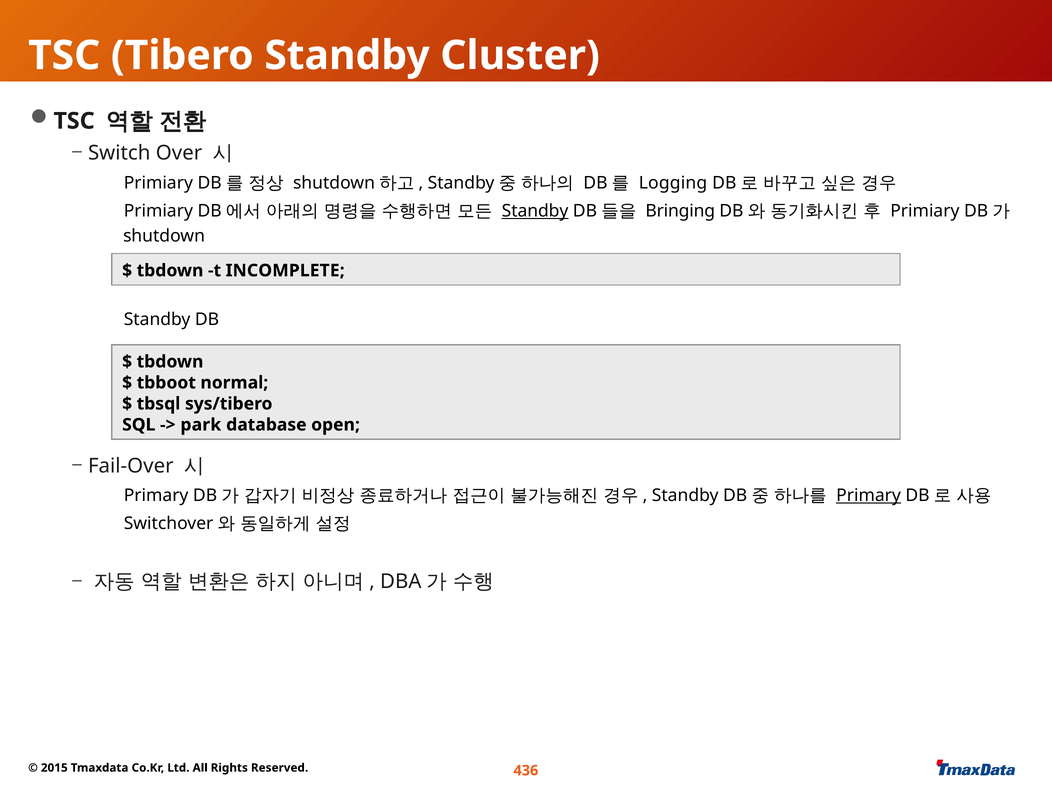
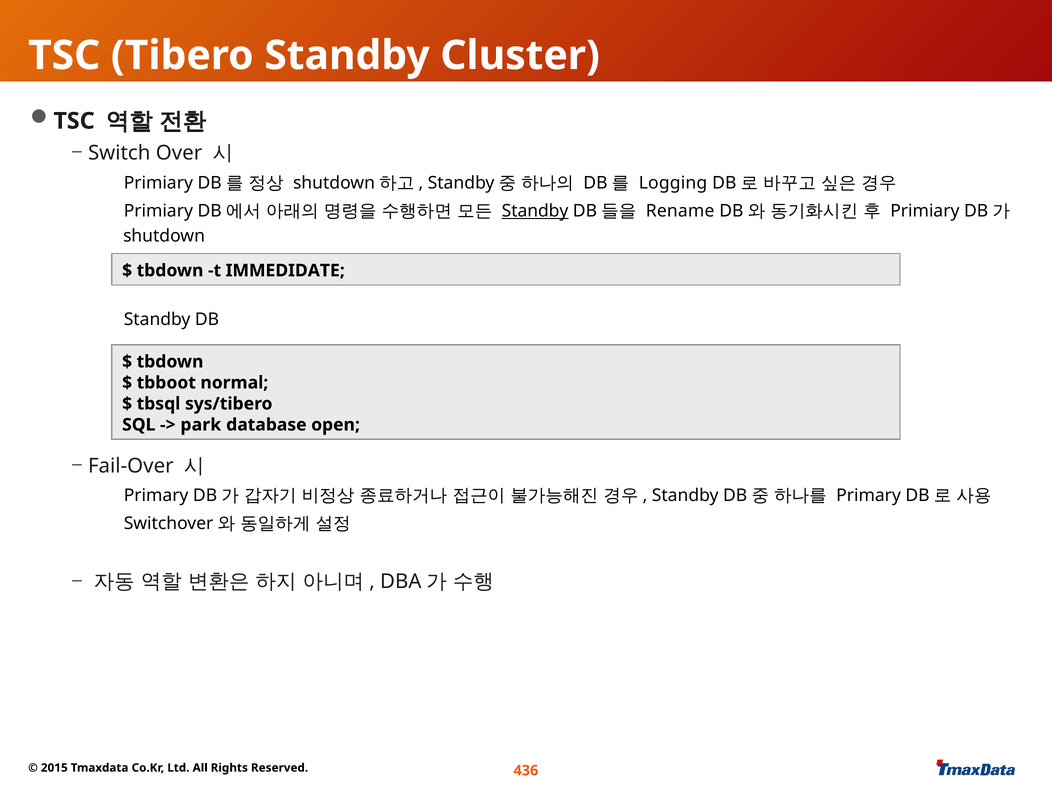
Bringing: Bringing -> Rename
INCOMPLETE: INCOMPLETE -> IMMEDIDATE
Primary underline: present -> none
